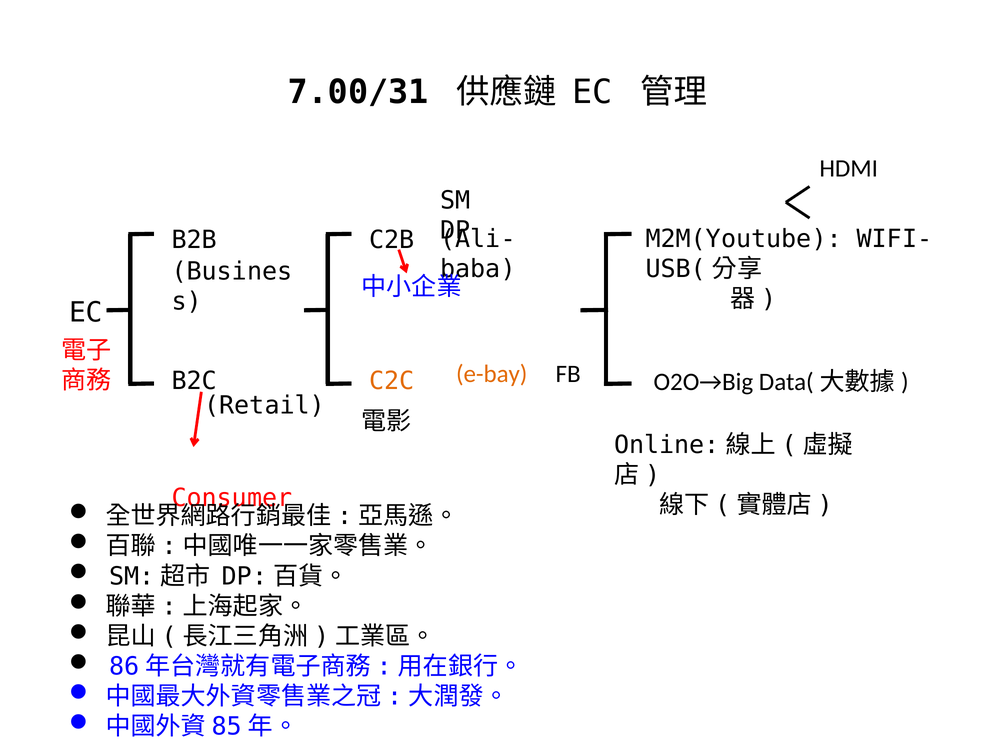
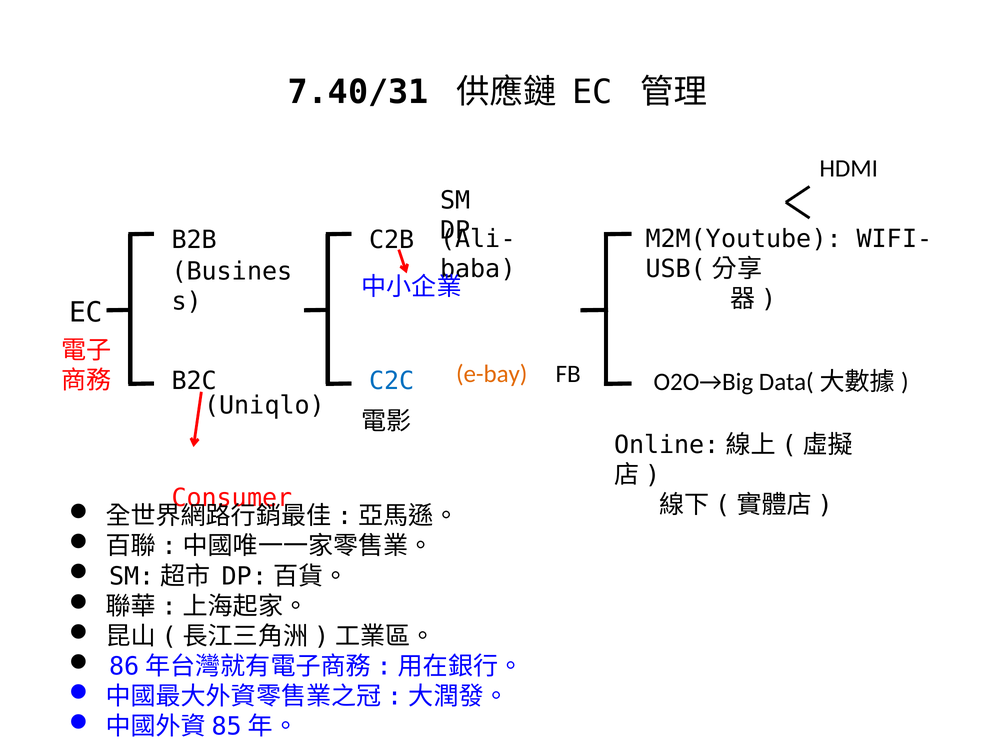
7.00/31: 7.00/31 -> 7.40/31
C2C colour: orange -> blue
Retail: Retail -> Uniqlo
